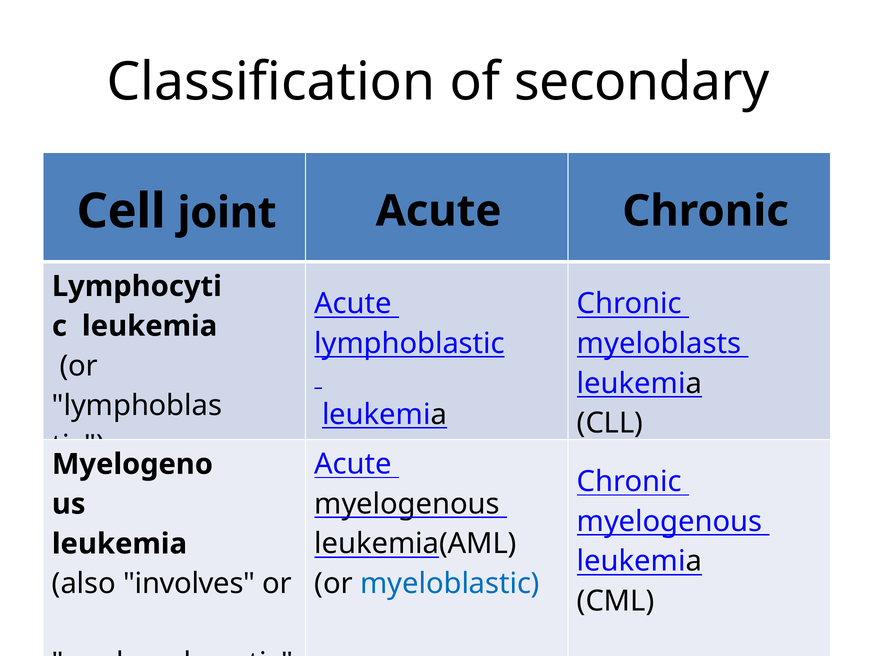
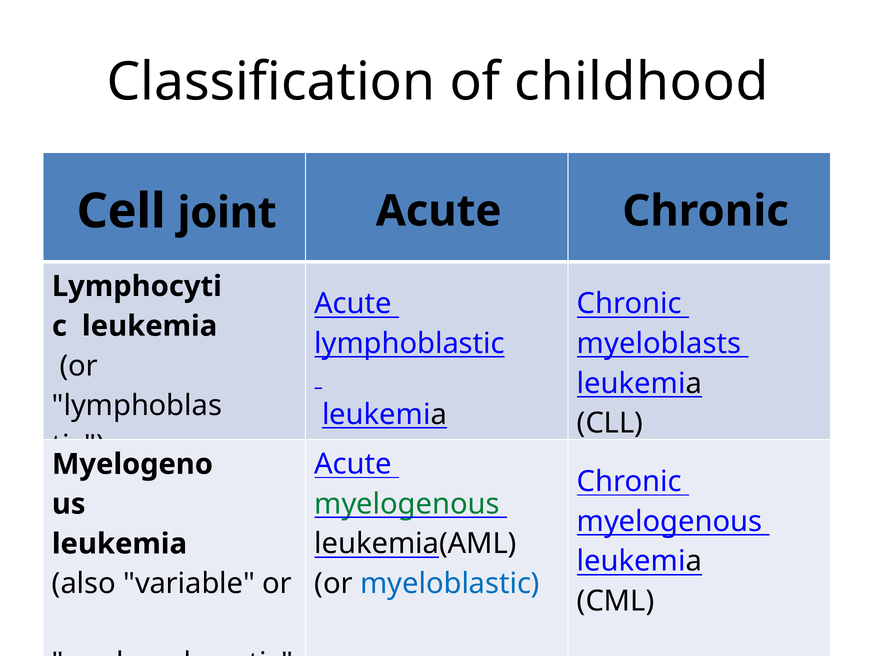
secondary: secondary -> childhood
myelogenous at (407, 504) colour: black -> green
involves: involves -> variable
